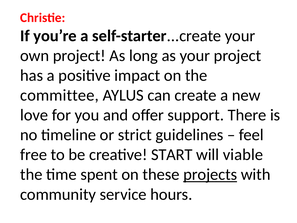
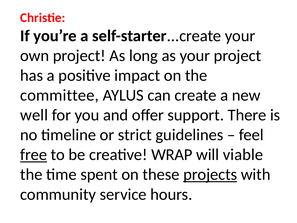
love: love -> well
free underline: none -> present
START: START -> WRAP
